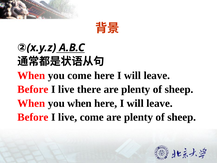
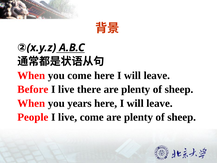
you when: when -> years
Before at (33, 117): Before -> People
